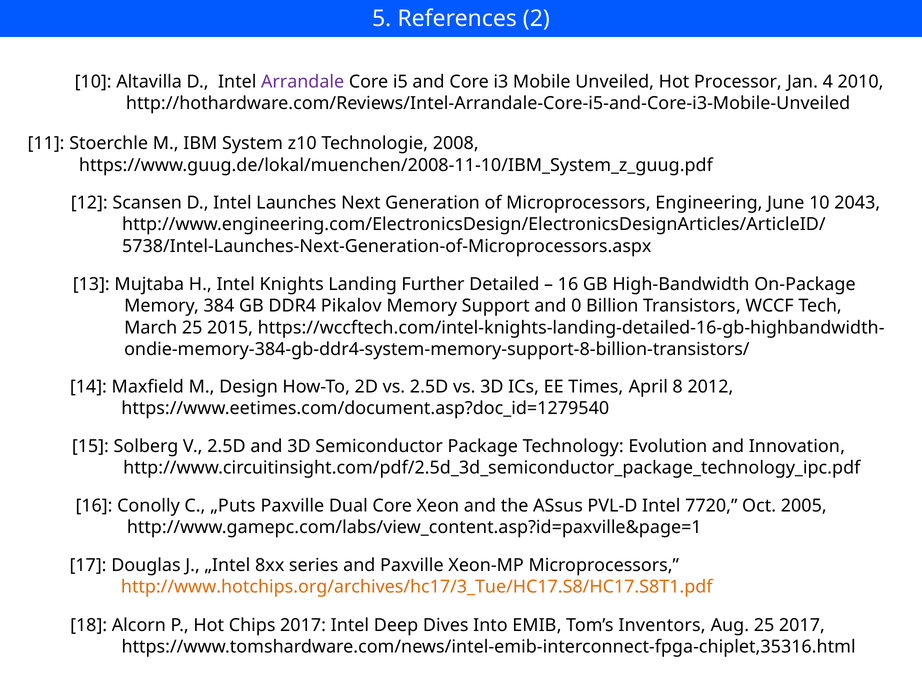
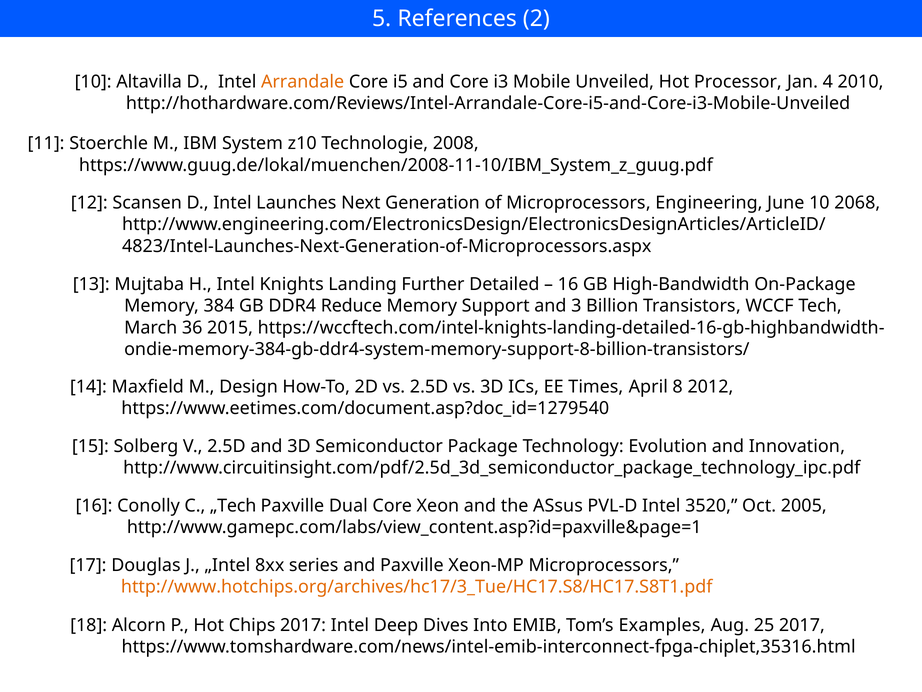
Arrandale colour: purple -> orange
2043: 2043 -> 2068
5738/Intel-Launches-Next-Generation-of-Microprocessors.aspx: 5738/Intel-Launches-Next-Generation-of-Microprocessors.aspx -> 4823/Intel-Launches-Next-Generation-of-Microprocessors.aspx
Pikalov: Pikalov -> Reduce
0: 0 -> 3
March 25: 25 -> 36
„Puts: „Puts -> „Tech
7720: 7720 -> 3520
Inventors: Inventors -> Examples
